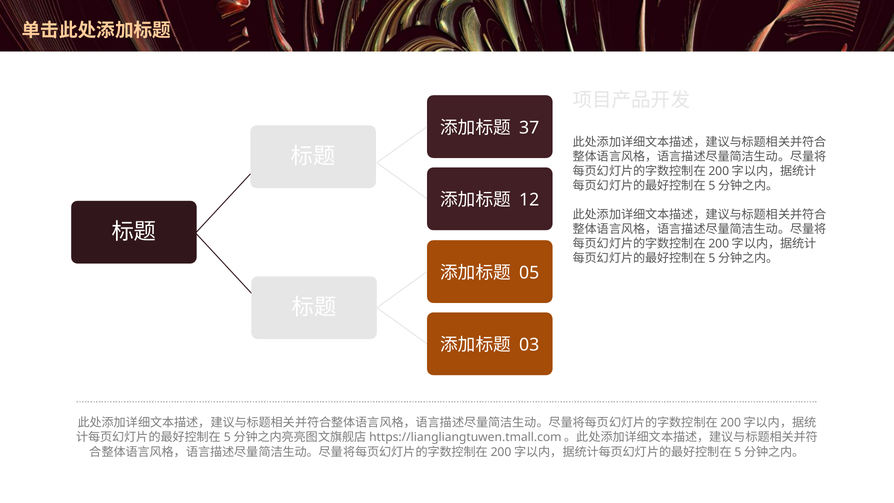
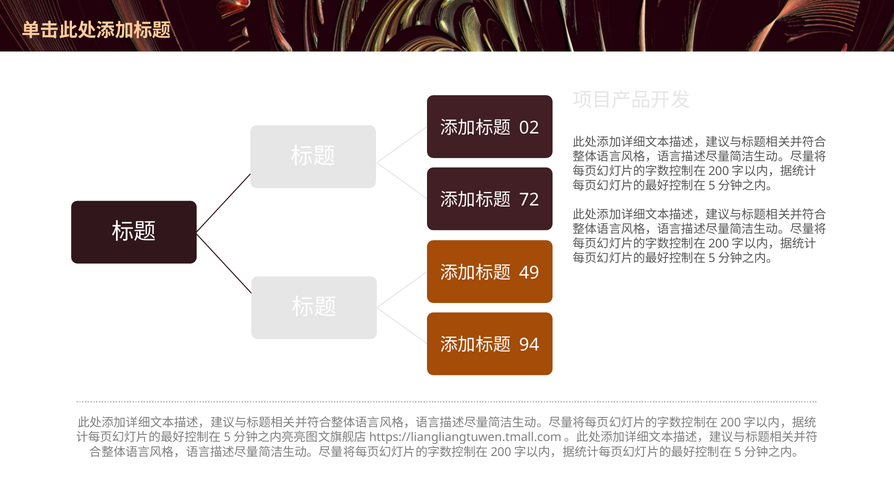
37: 37 -> 02
12: 12 -> 72
05: 05 -> 49
03: 03 -> 94
